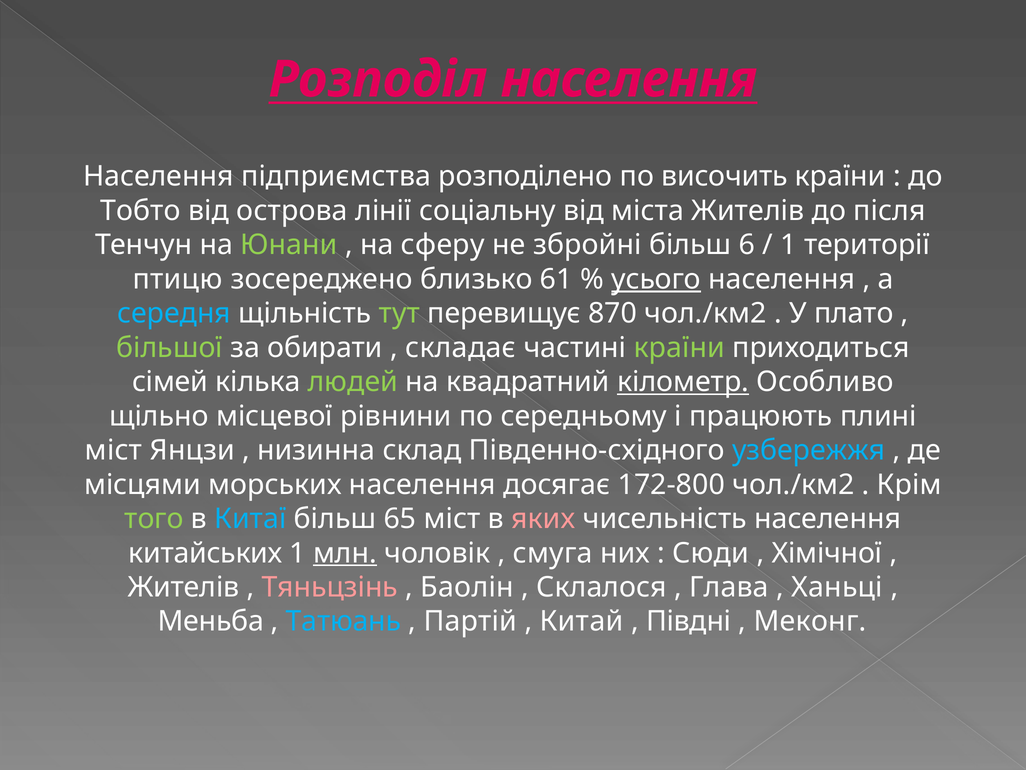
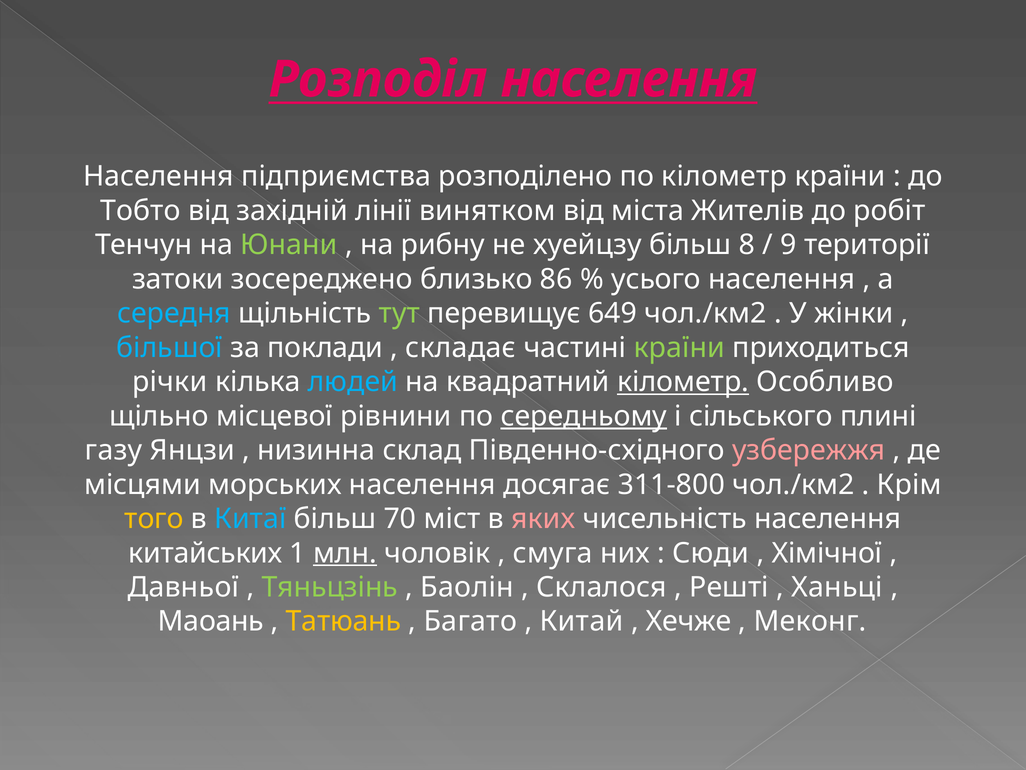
по височить: височить -> кілометр
острова: острова -> західній
соціальну: соціальну -> винятком
після: після -> робіт
сферу: сферу -> рибну
збройні: збройні -> хуейцзу
6: 6 -> 8
1 at (789, 245): 1 -> 9
птицю: птицю -> затоки
61: 61 -> 86
усього underline: present -> none
870: 870 -> 649
плато: плато -> жінки
більшої colour: light green -> light blue
обирати: обирати -> поклади
сімей: сімей -> річки
людей colour: light green -> light blue
середньому underline: none -> present
працюють: працюють -> сільського
міст at (114, 450): міст -> газу
узбережжя colour: light blue -> pink
172-800: 172-800 -> 311-800
того colour: light green -> yellow
65: 65 -> 70
Жителів at (183, 587): Жителів -> Давньої
Тяньцзінь colour: pink -> light green
Глава: Глава -> Решті
Меньба: Меньба -> Маоань
Татюань colour: light blue -> yellow
Партій: Партій -> Багато
Півдні: Півдні -> Хечже
